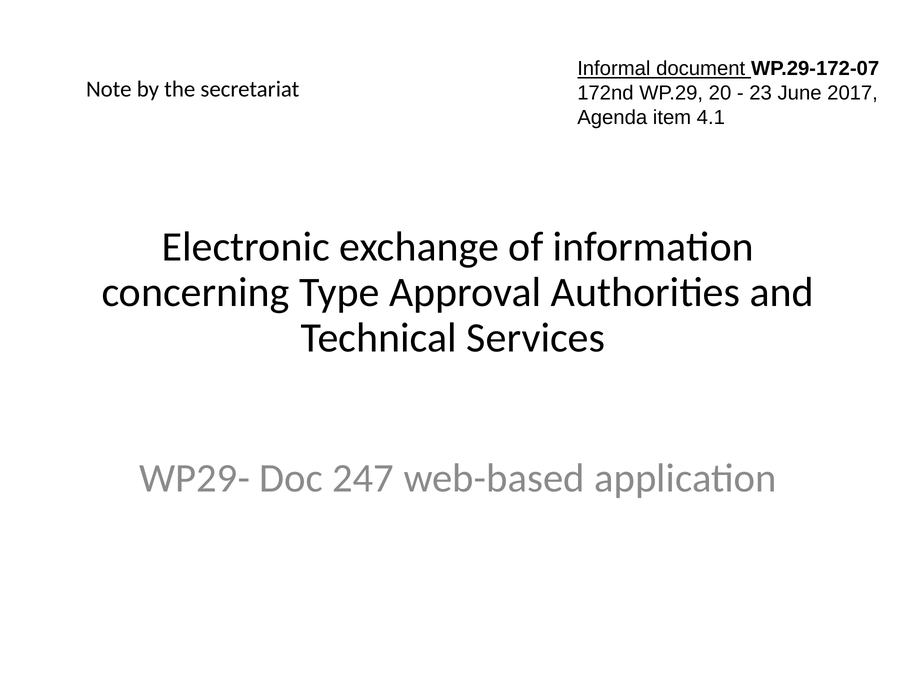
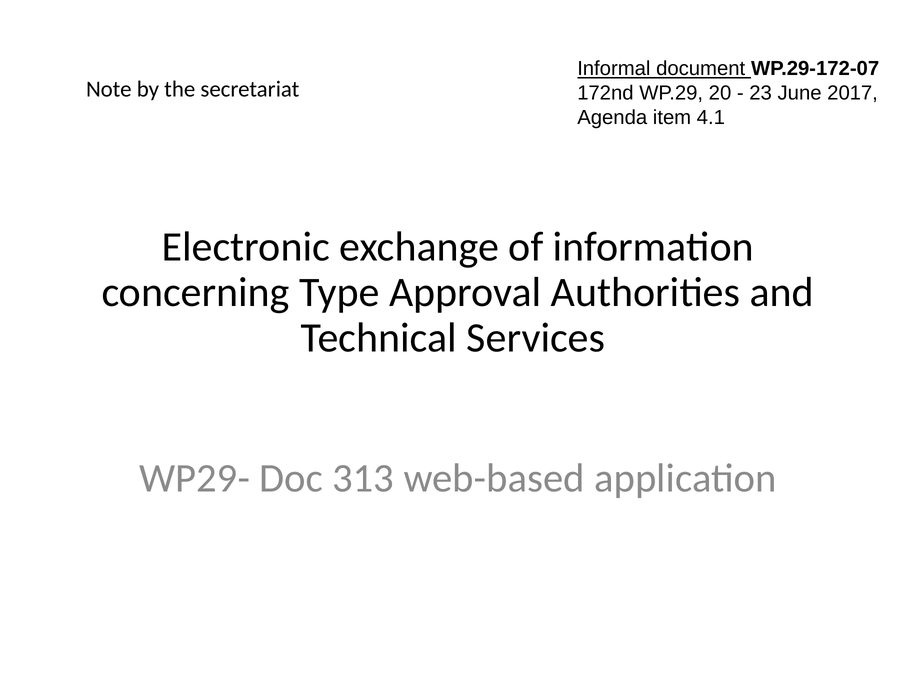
247: 247 -> 313
